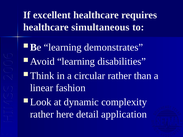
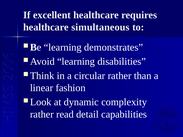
here: here -> read
application: application -> capabilities
